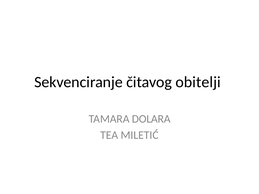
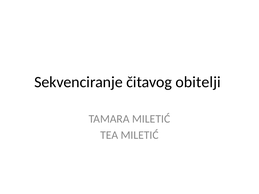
TAMARA DOLARA: DOLARA -> MILETIĆ
